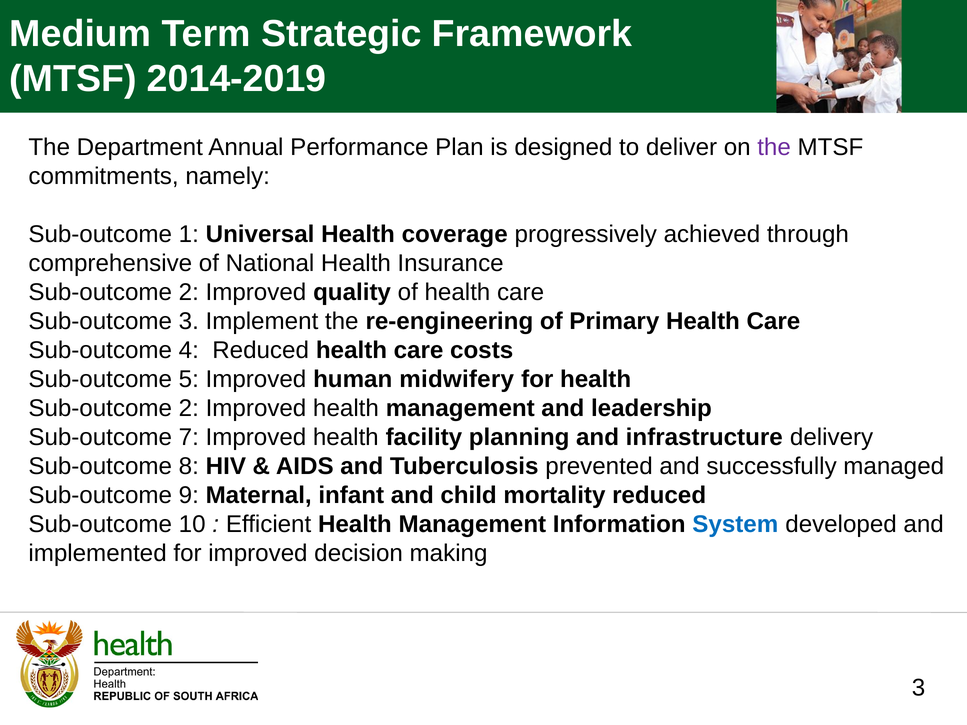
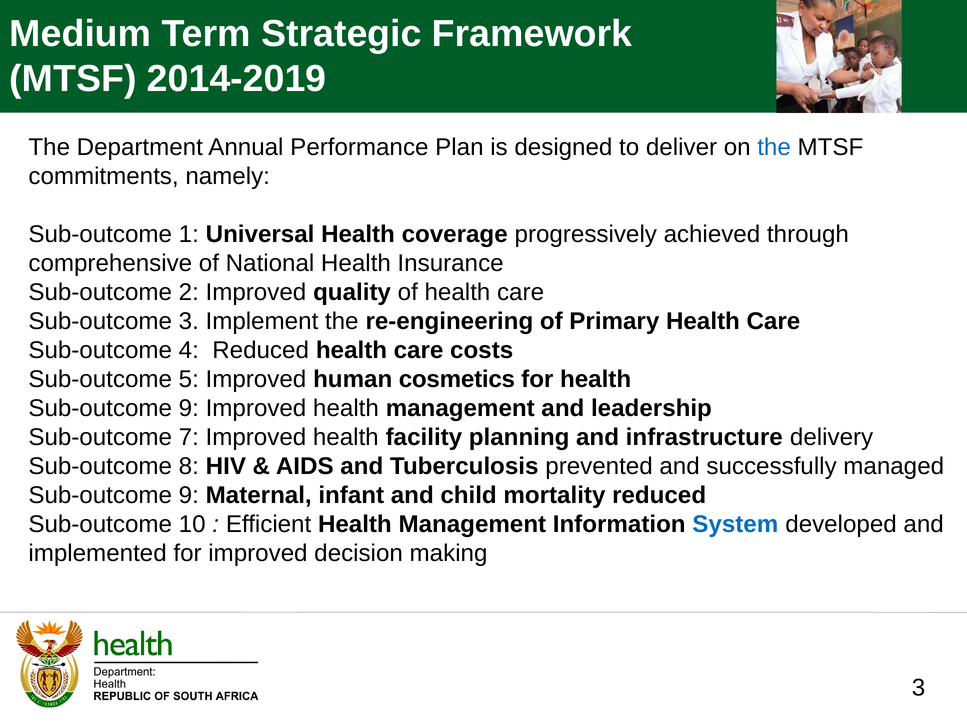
the at (774, 148) colour: purple -> blue
midwifery: midwifery -> cosmetics
2 at (189, 409): 2 -> 9
